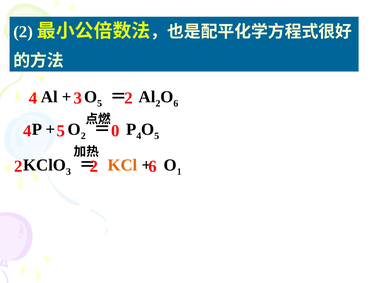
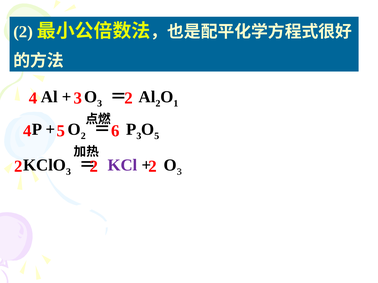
5 at (100, 103): 5 -> 3
6 at (176, 103): 6 -> 1
P 4: 4 -> 3
0: 0 -> 6
KCl colour: orange -> purple
1 at (179, 172): 1 -> 3
6 at (153, 167): 6 -> 2
